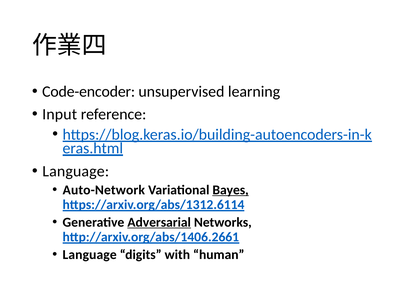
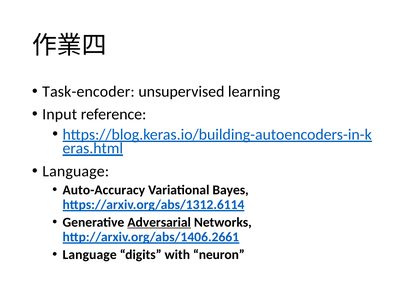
Code-encoder: Code-encoder -> Task-encoder
Auto-Network: Auto-Network -> Auto-Accuracy
Bayes underline: present -> none
human: human -> neuron
